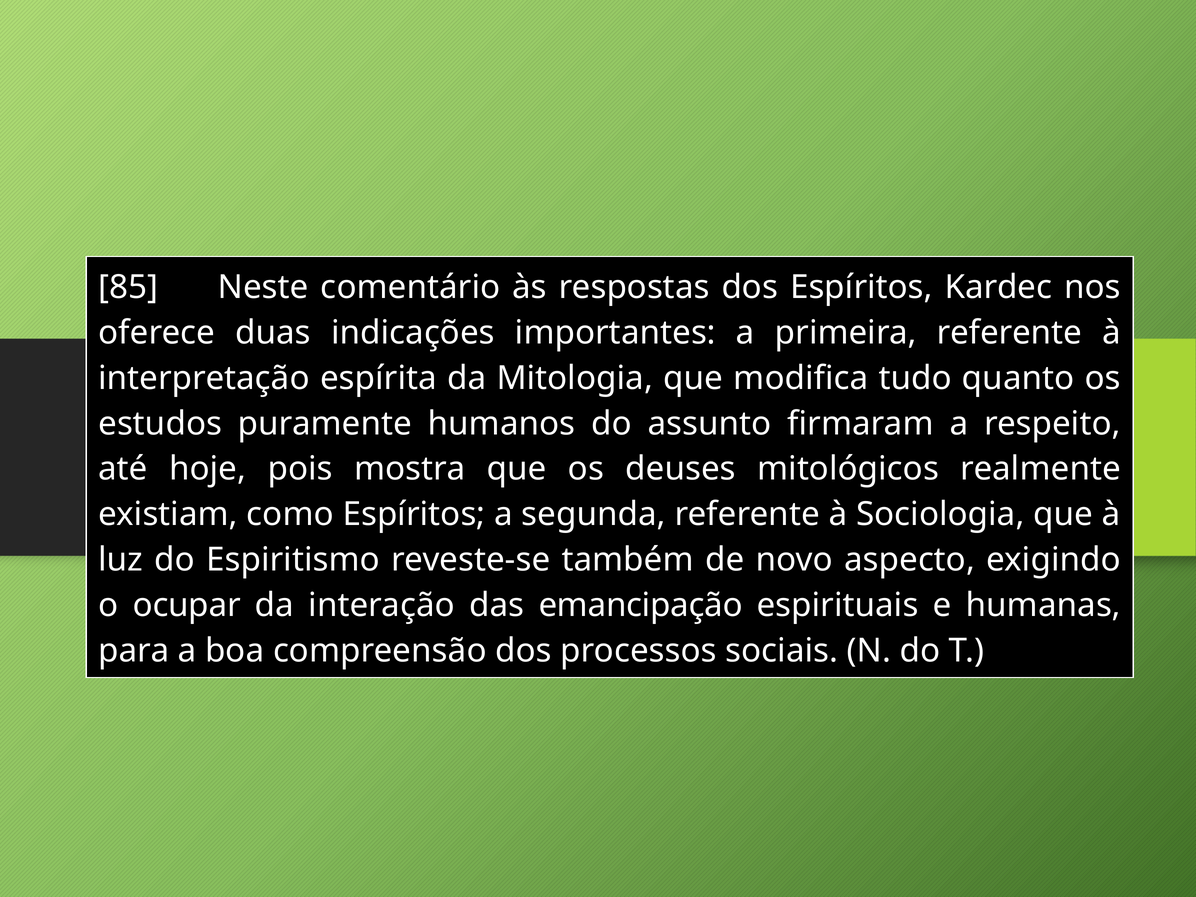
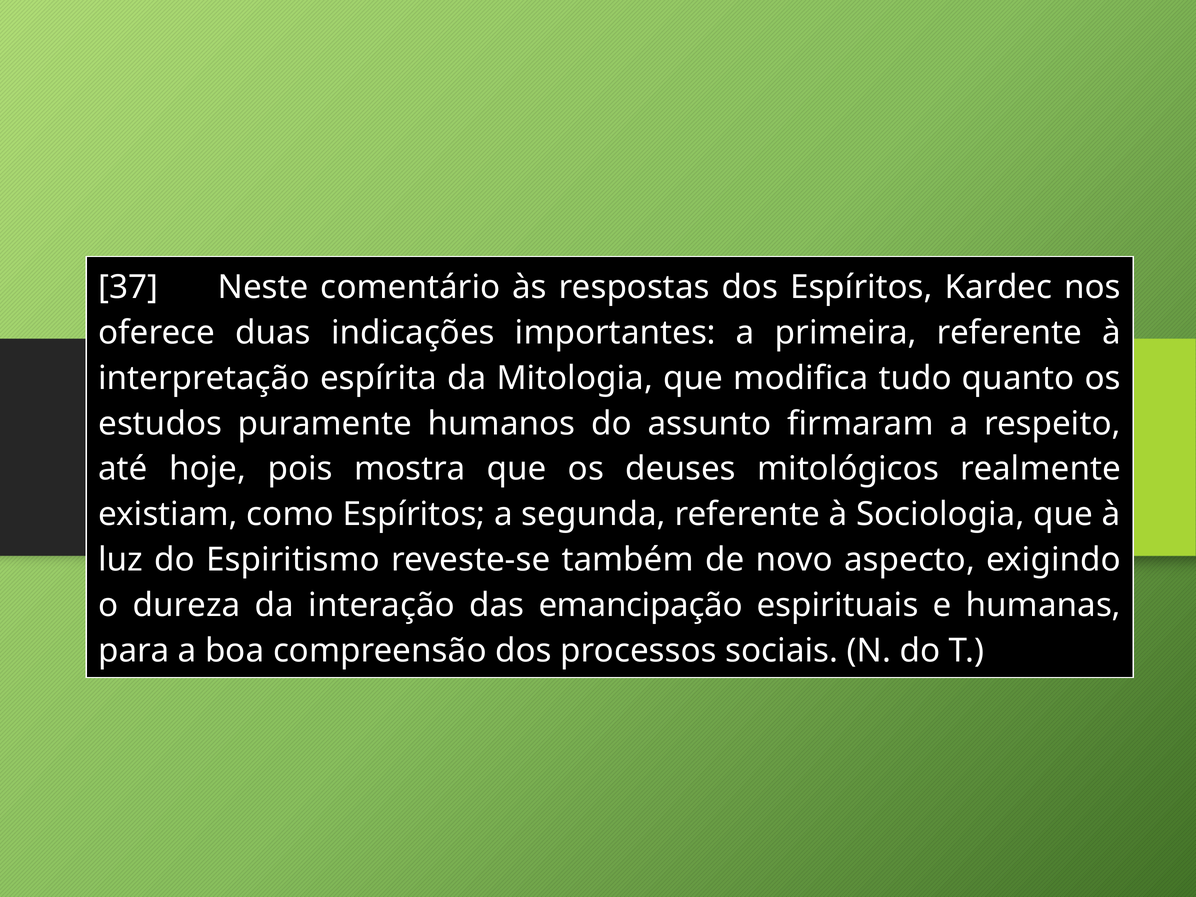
85: 85 -> 37
ocupar: ocupar -> dureza
